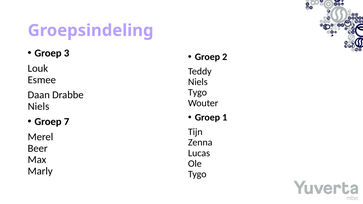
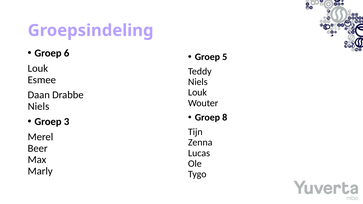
3: 3 -> 6
2: 2 -> 5
Tygo at (197, 93): Tygo -> Louk
1: 1 -> 8
7: 7 -> 3
